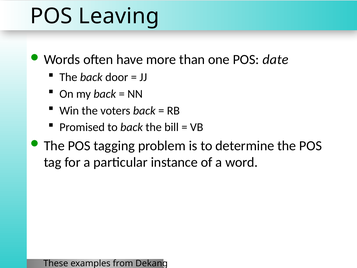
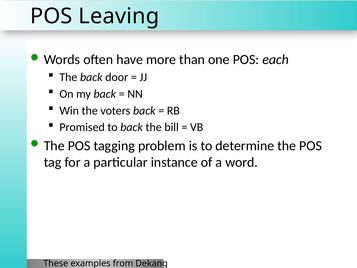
date: date -> each
